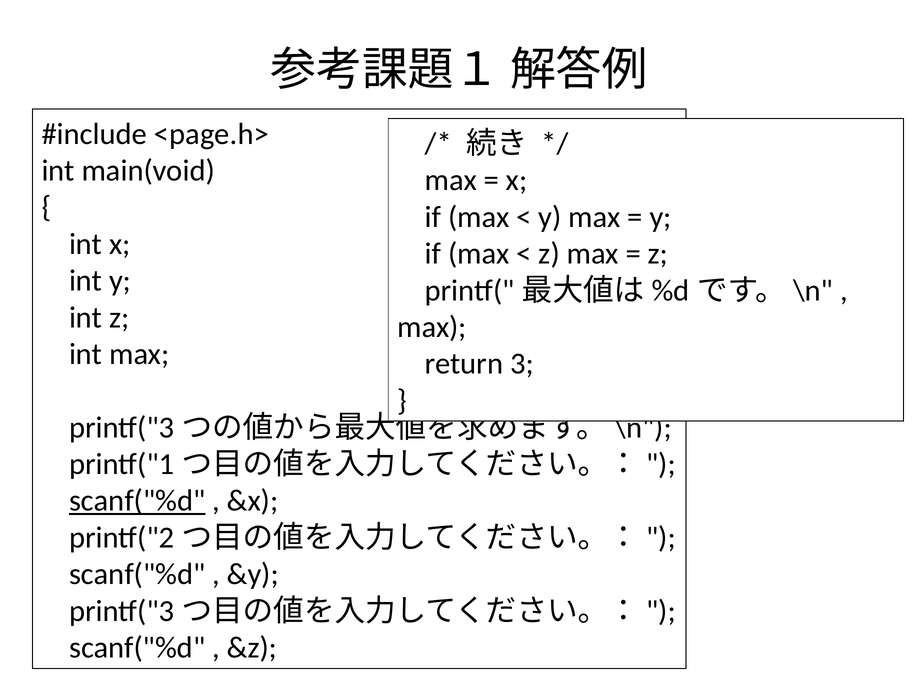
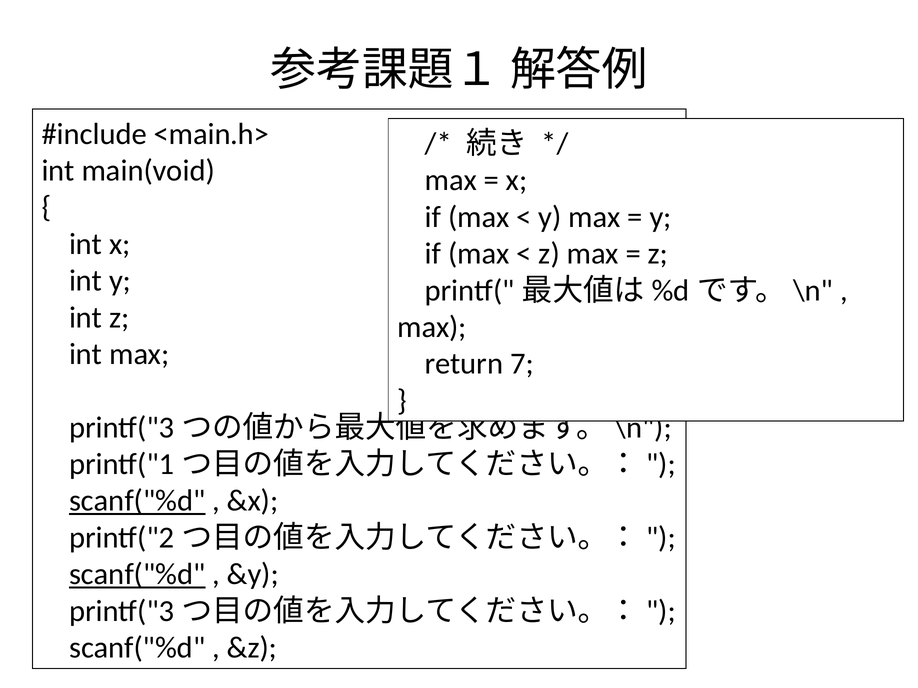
<page.h>: <page.h> -> <main.h>
3: 3 -> 7
scanf("%d at (137, 575) underline: none -> present
